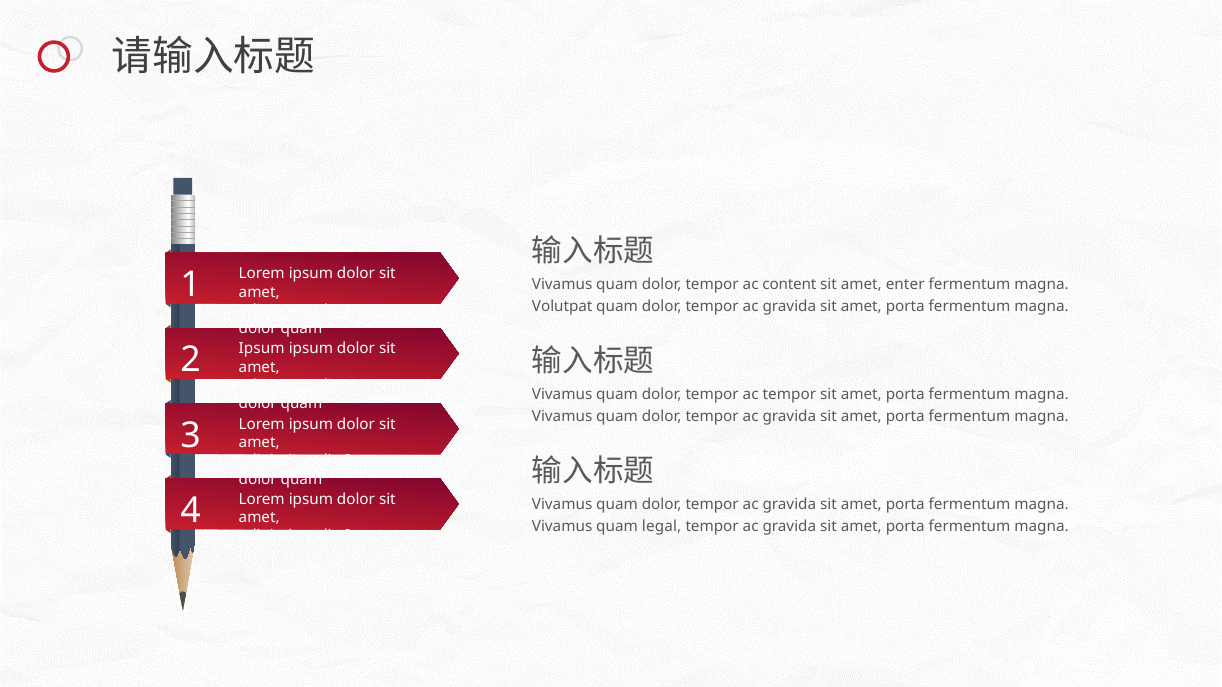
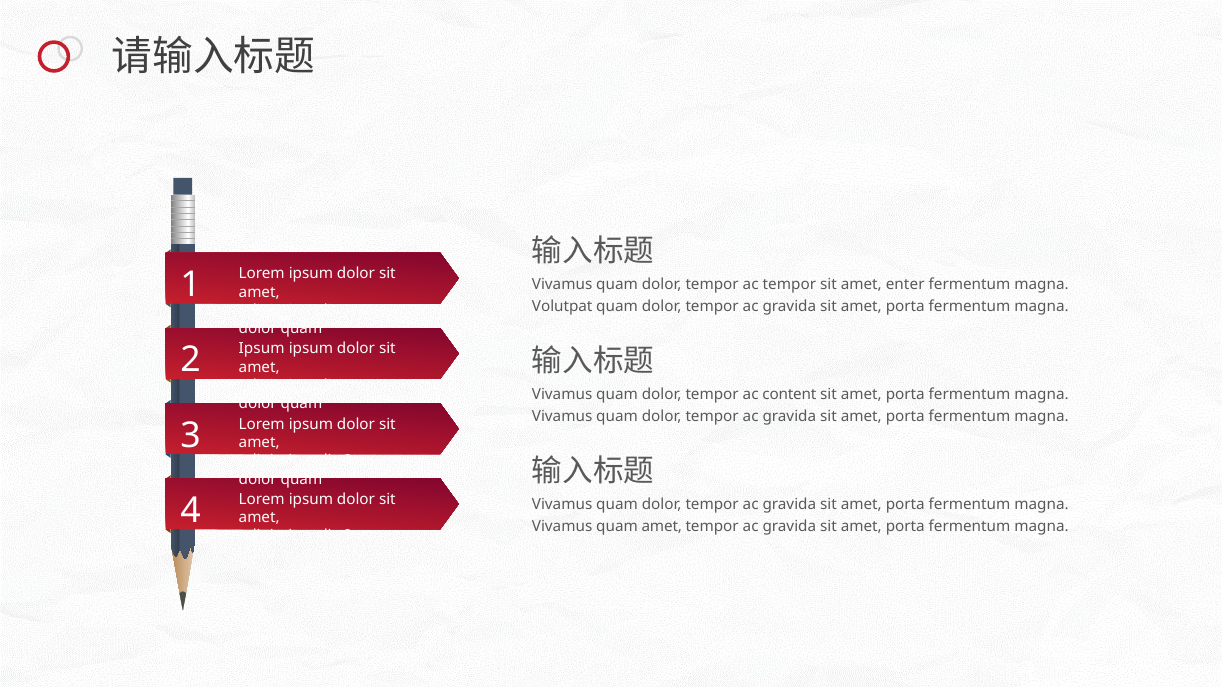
ac content: content -> tempor
ac tempor: tempor -> content
quam legal: legal -> amet
